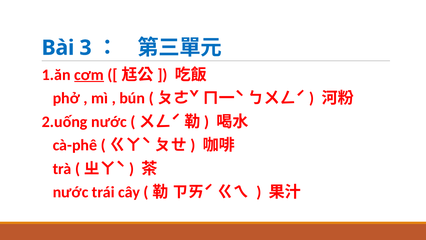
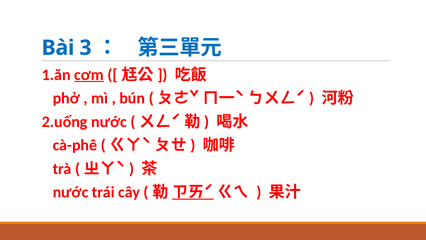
ㄗㄞˊ underline: none -> present
